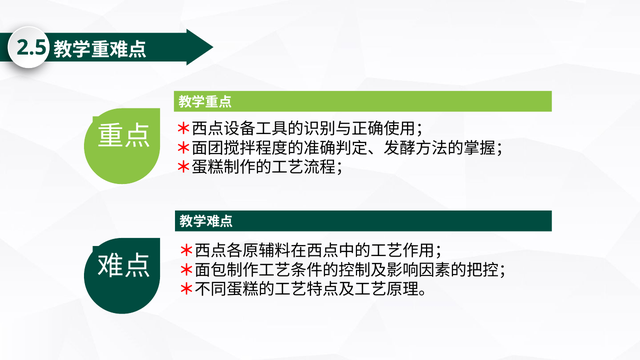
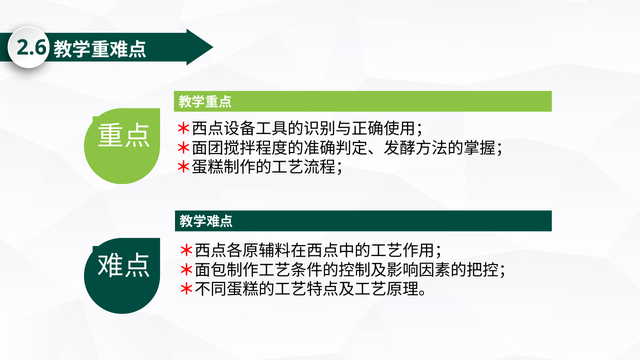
2.5: 2.5 -> 2.6
